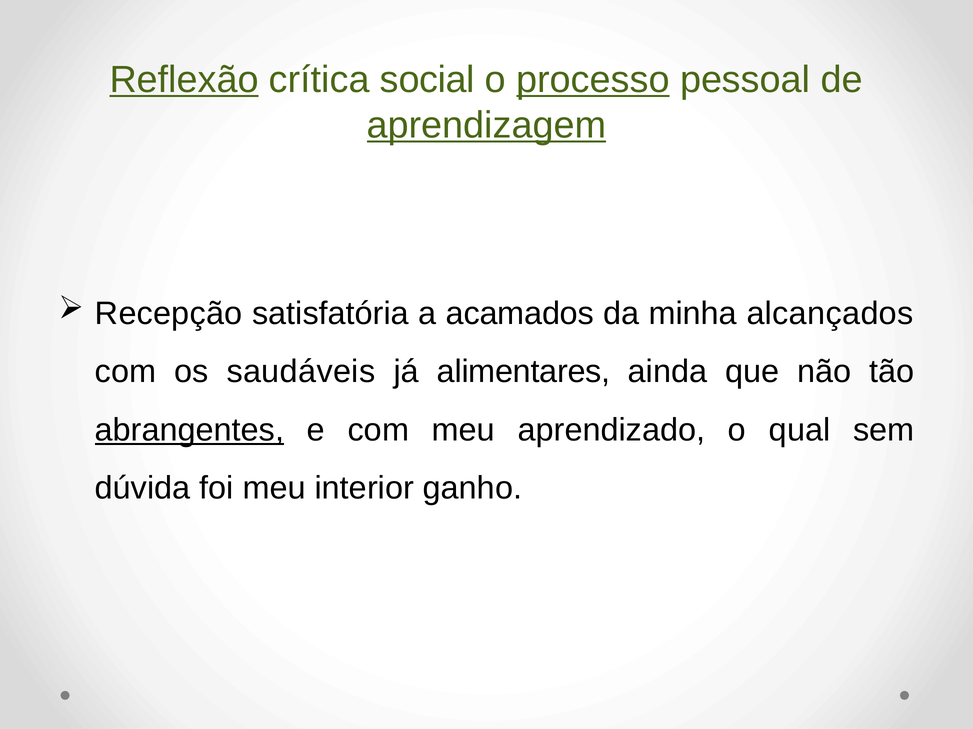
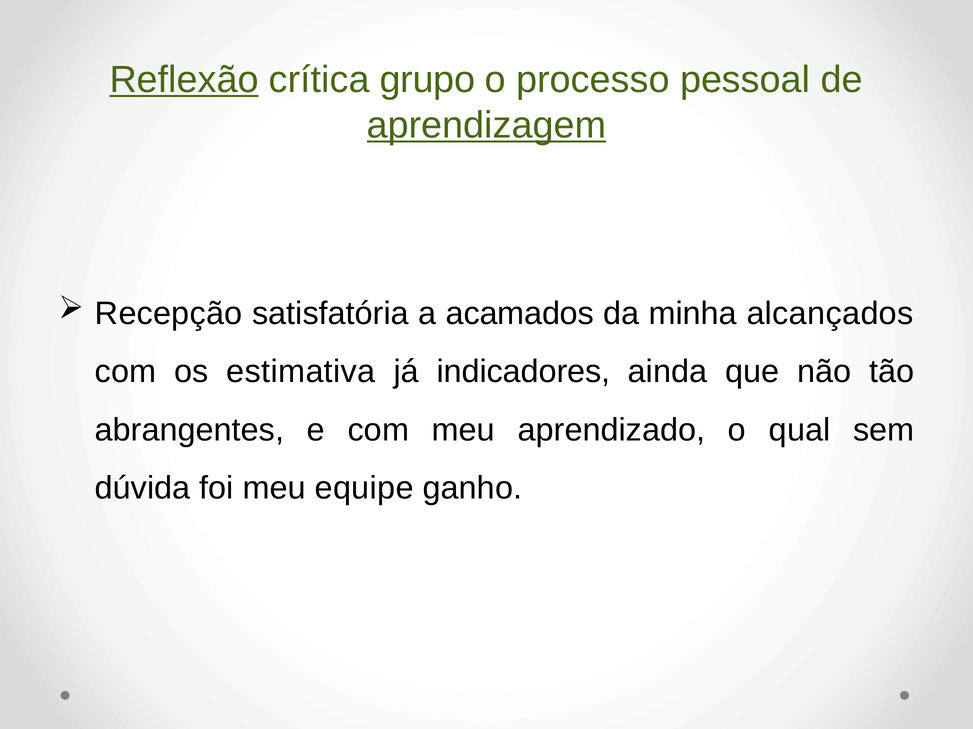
social: social -> grupo
processo underline: present -> none
saudáveis: saudáveis -> estimativa
alimentares: alimentares -> indicadores
abrangentes underline: present -> none
interior: interior -> equipe
